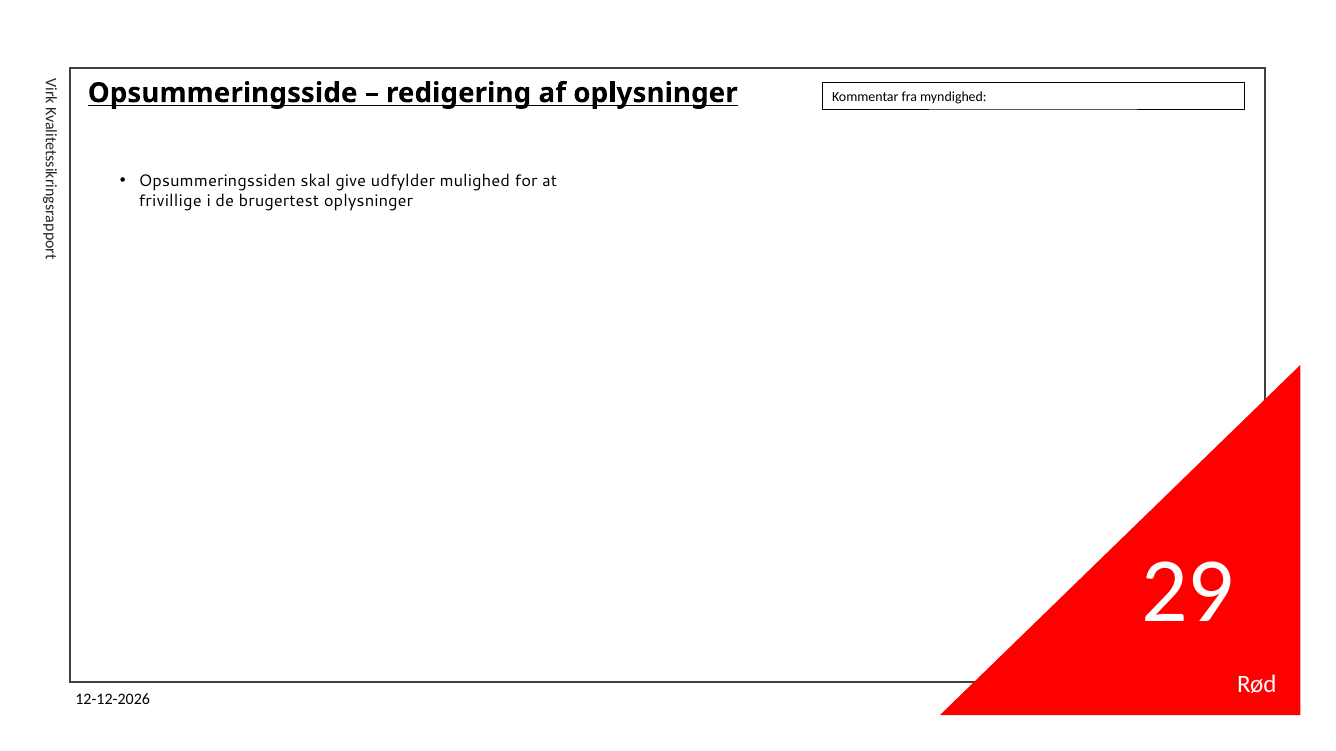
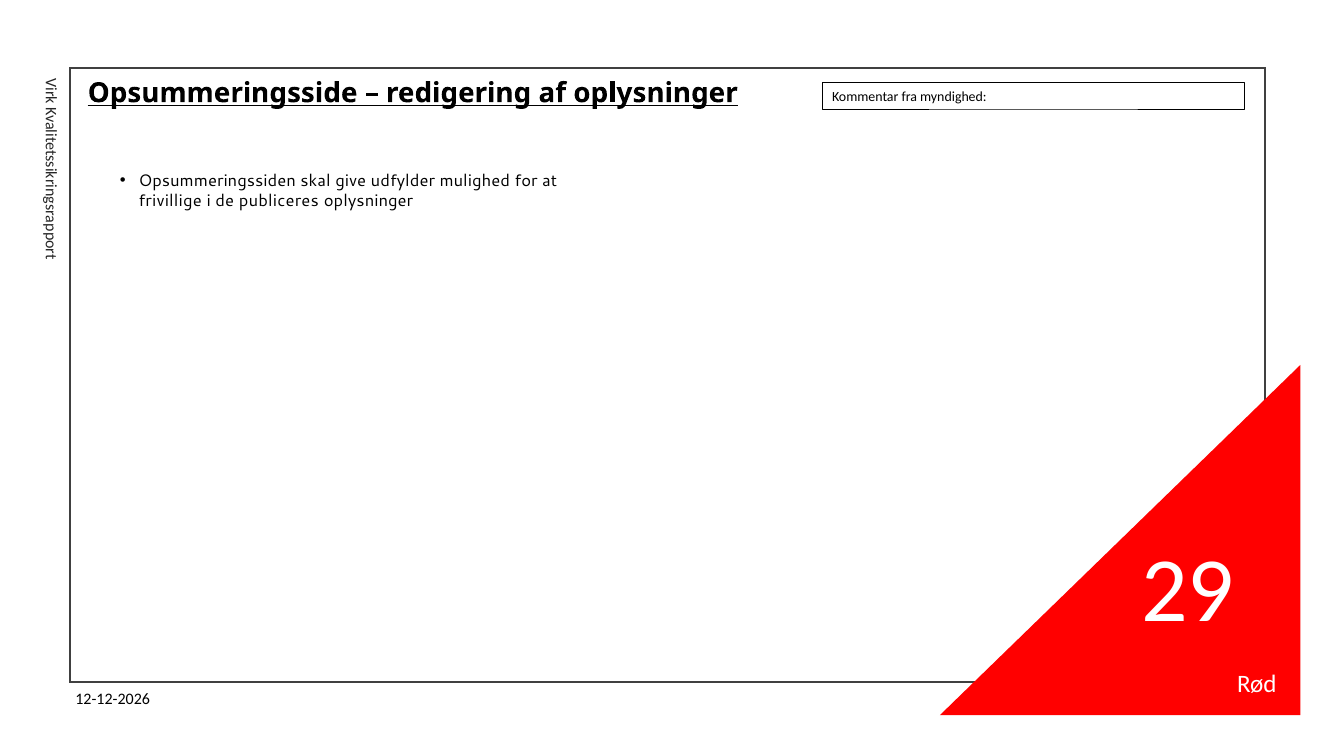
brugertest: brugertest -> publiceres
